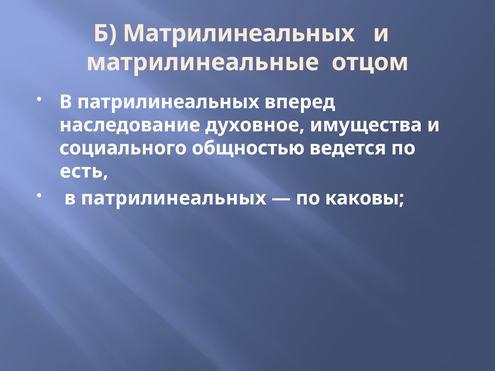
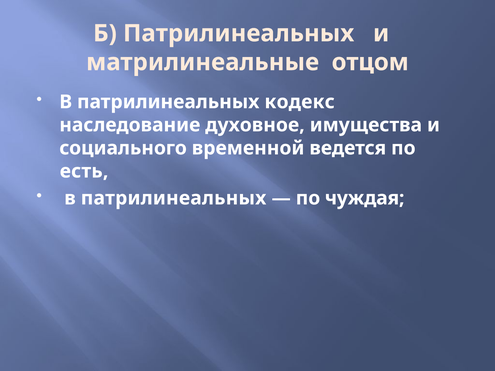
Б Матрилинеальных: Матрилинеальных -> Патрилинеальных
вперед: вперед -> кодекс
общностью: общностью -> временной
каковы: каковы -> чуждая
